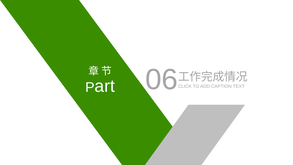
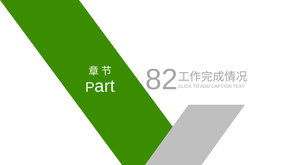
06: 06 -> 82
